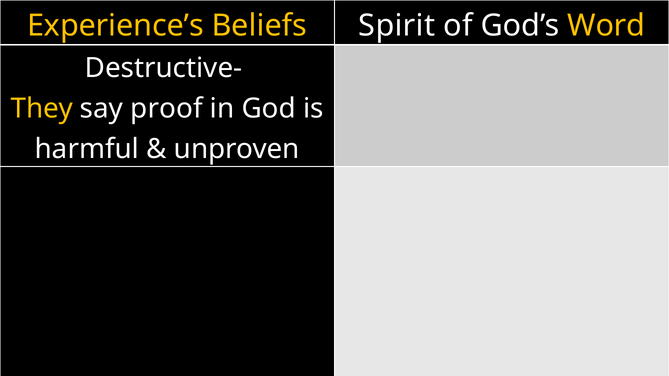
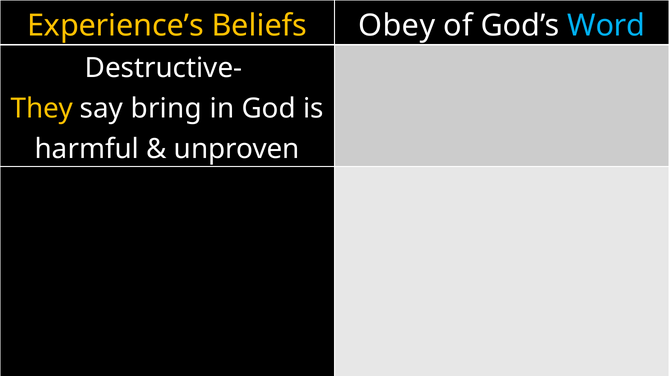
Spirit: Spirit -> Obey
Word colour: yellow -> light blue
proof: proof -> bring
